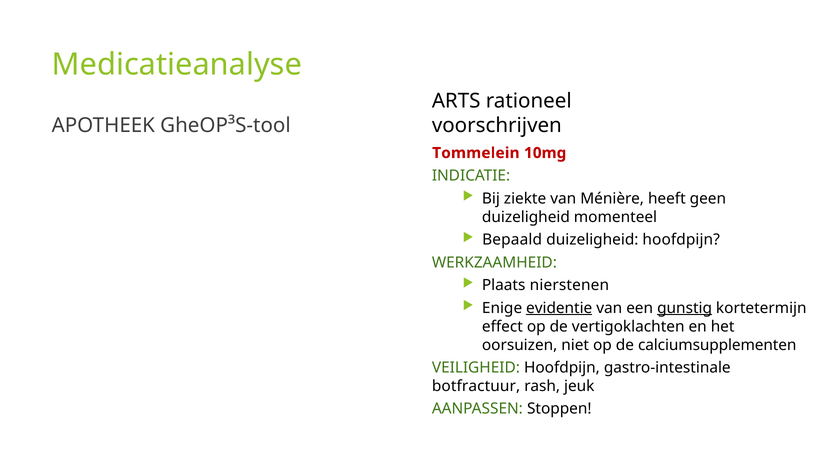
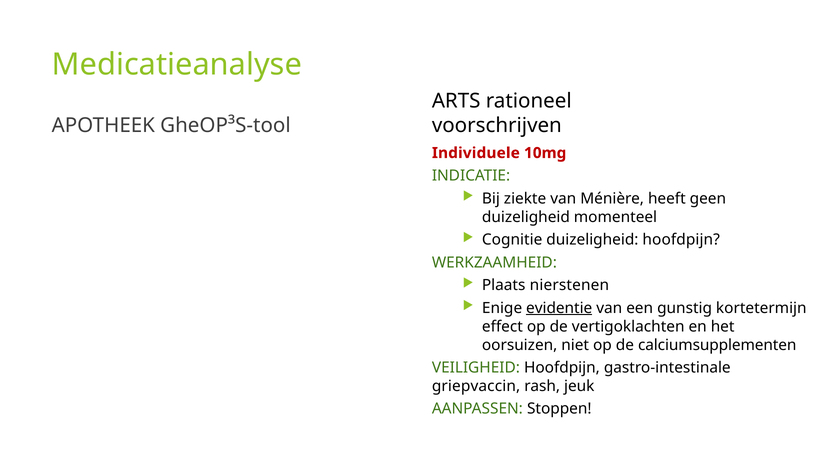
Tommelein: Tommelein -> Individuele
Bepaald: Bepaald -> Cognitie
gunstig underline: present -> none
botfractuur: botfractuur -> griepvaccin
